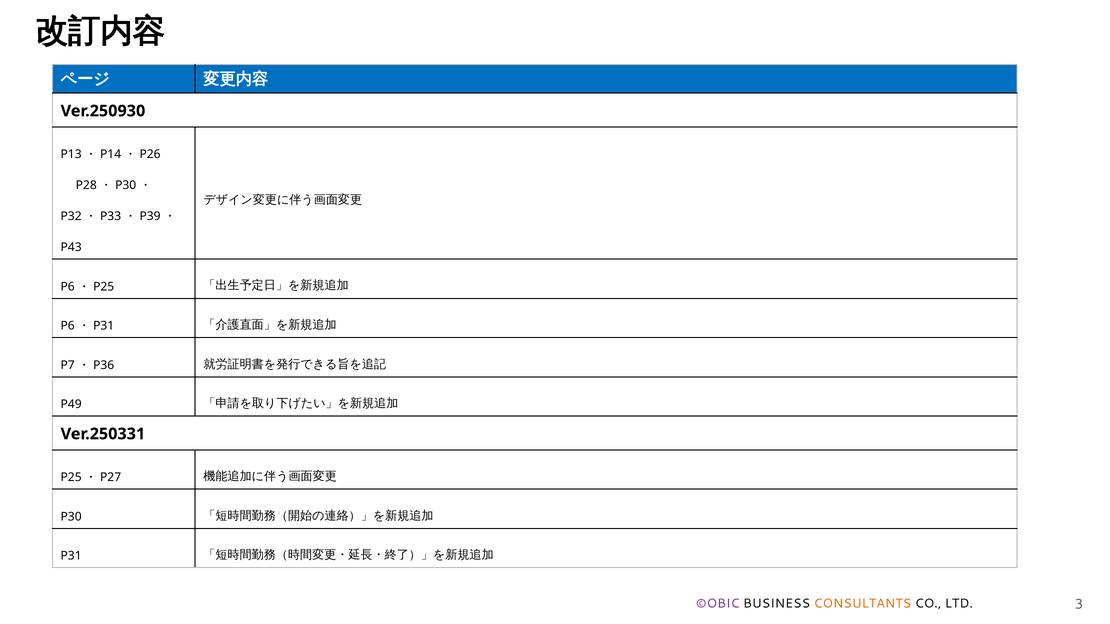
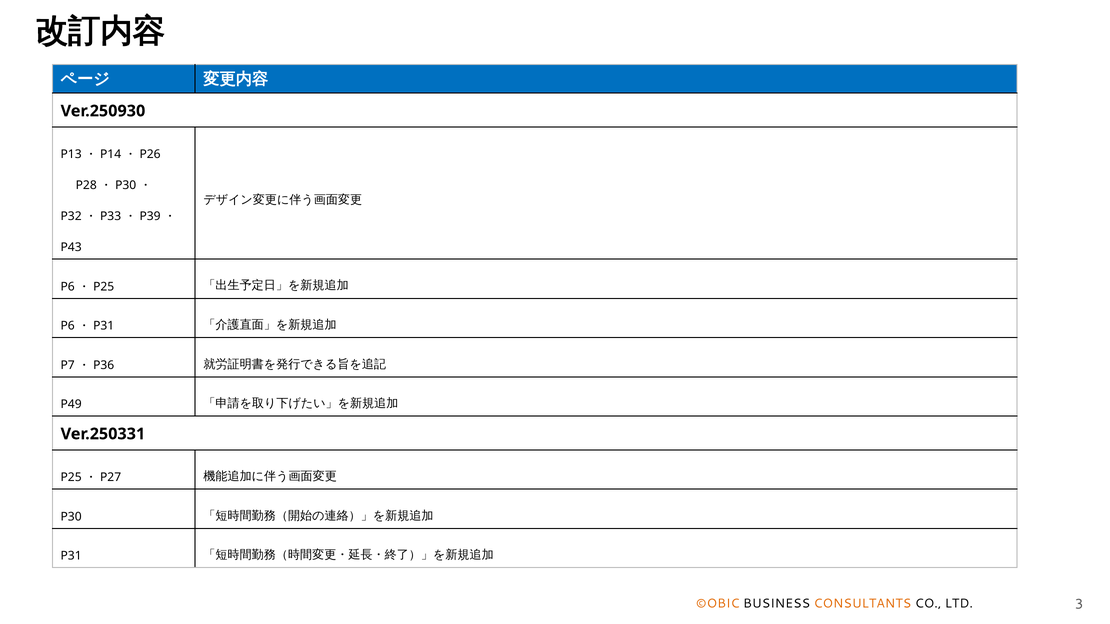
©OBIC colour: purple -> orange
